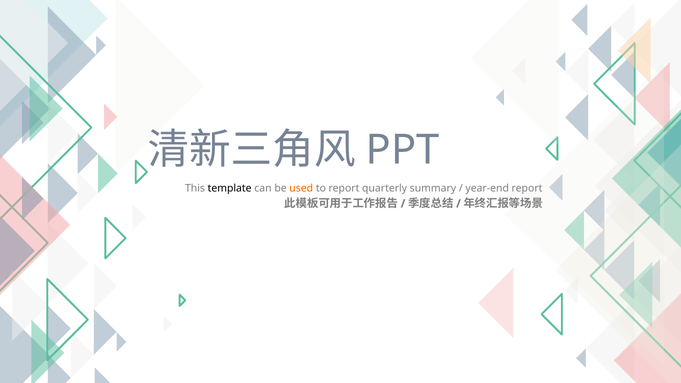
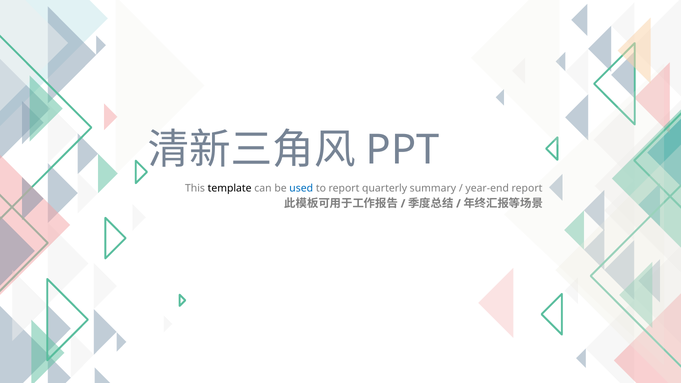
used colour: orange -> blue
